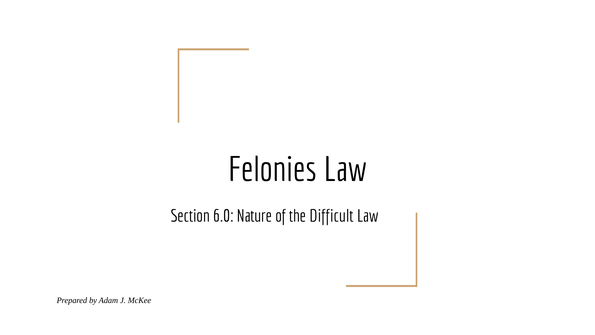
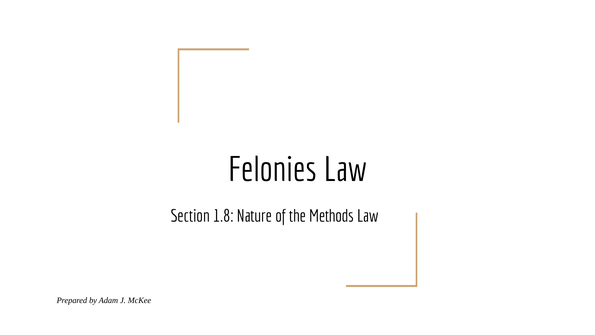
6.0: 6.0 -> 1.8
Difficult: Difficult -> Methods
